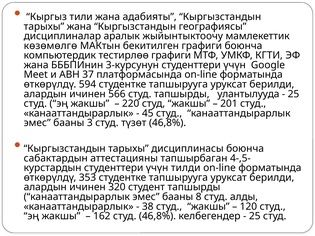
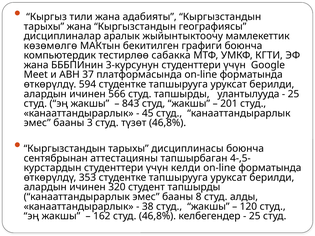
тестирлөө графиги: графиги -> сабакка
220: 220 -> 843
сабактардын: сабактардын -> сентябрынан
тилди: тилди -> келди
